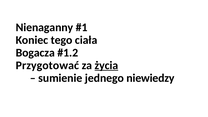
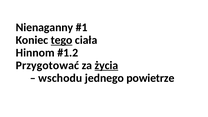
tego underline: none -> present
Bogacza: Bogacza -> Hinnom
sumienie: sumienie -> wschodu
niewiedzy: niewiedzy -> powietrze
